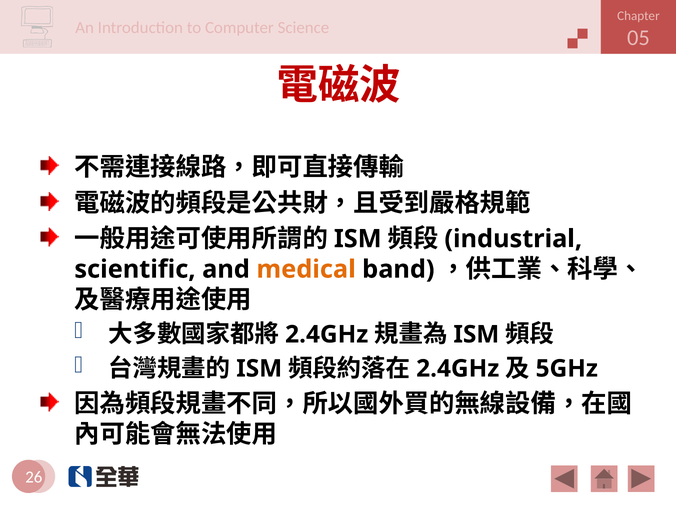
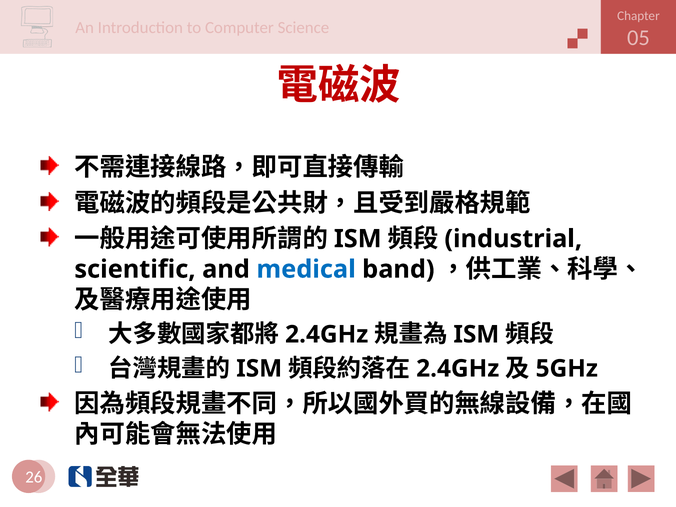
medical colour: orange -> blue
